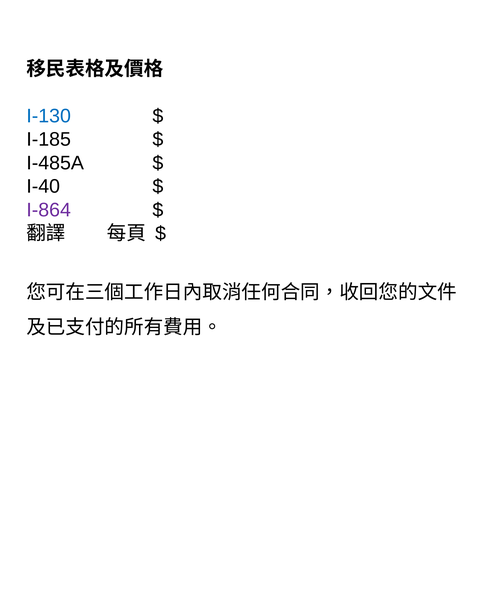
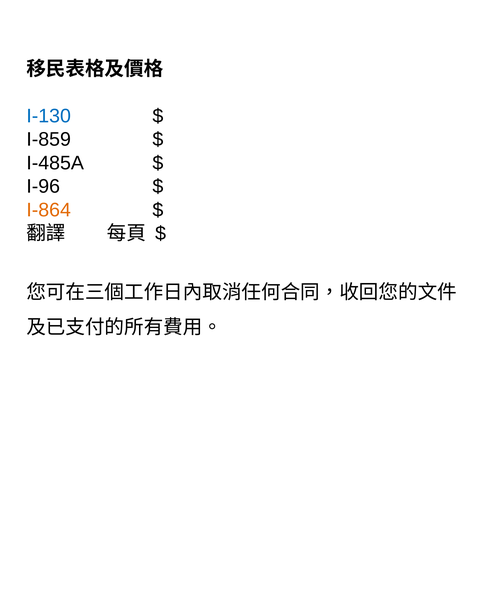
I-185: I-185 -> I-859
I-40: I-40 -> I-96
I-864 colour: purple -> orange
